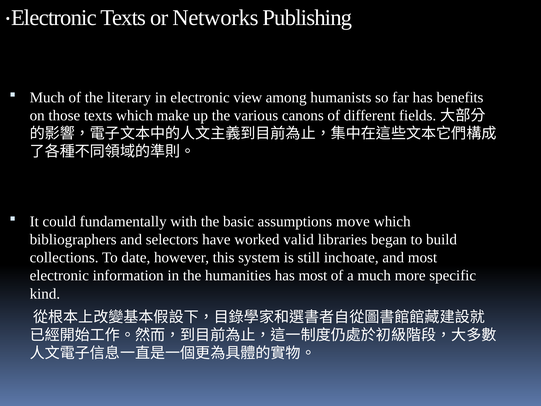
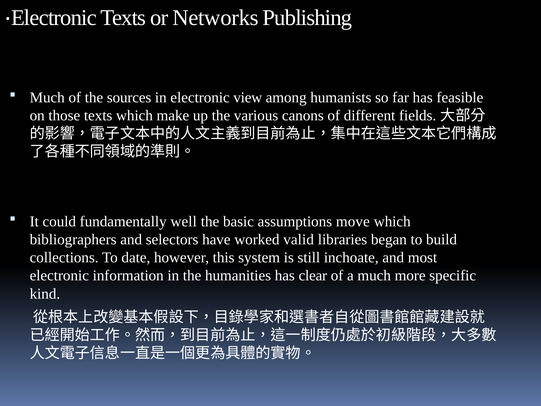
literary: literary -> sources
benefits: benefits -> feasible
with: with -> well
has most: most -> clear
